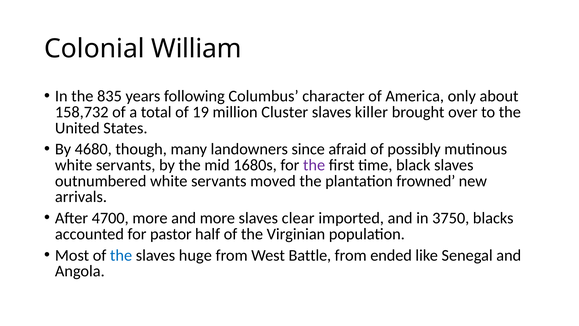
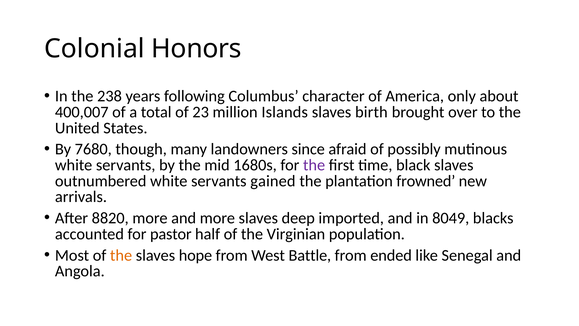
William: William -> Honors
835: 835 -> 238
158,732: 158,732 -> 400,007
19: 19 -> 23
Cluster: Cluster -> Islands
killer: killer -> birth
4680: 4680 -> 7680
moved: moved -> gained
4700: 4700 -> 8820
clear: clear -> deep
3750: 3750 -> 8049
the at (121, 255) colour: blue -> orange
huge: huge -> hope
